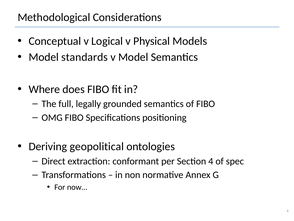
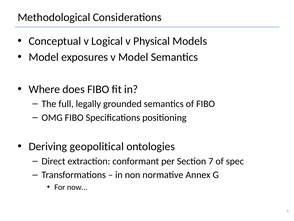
standards: standards -> exposures
4: 4 -> 7
